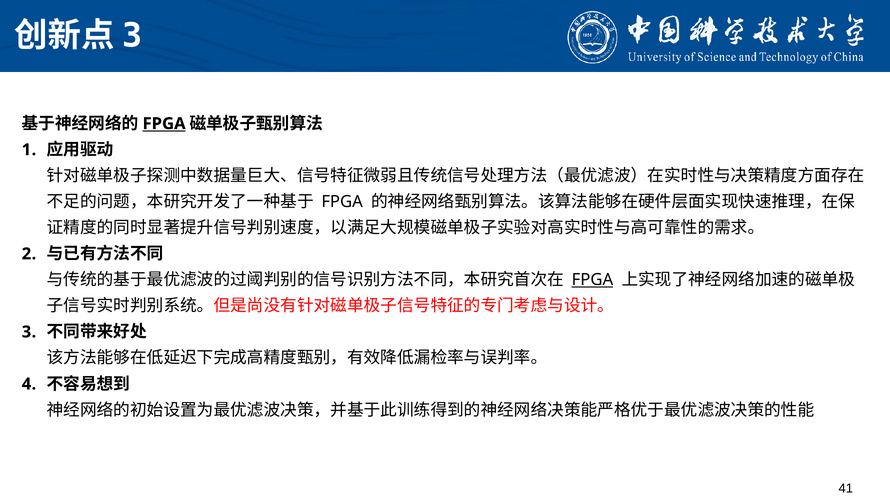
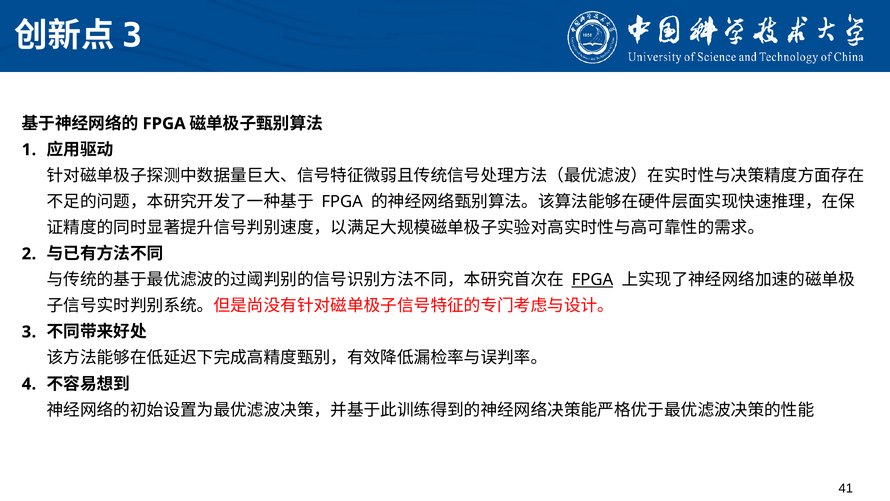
FPGA at (164, 124) underline: present -> none
